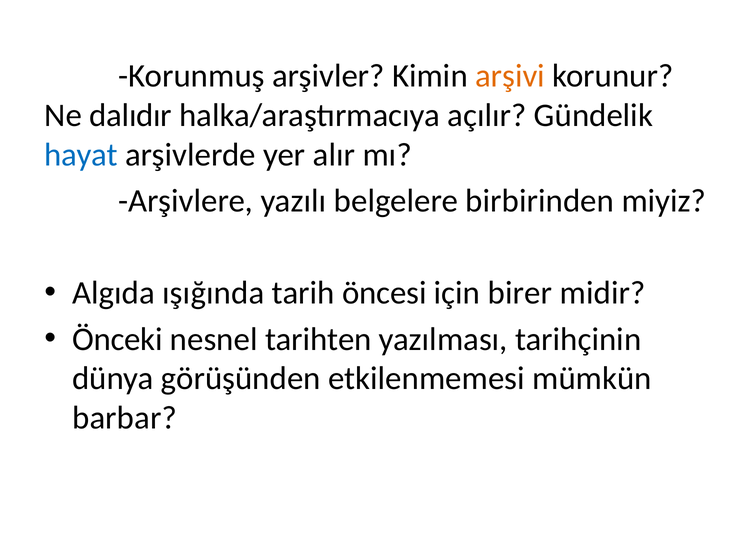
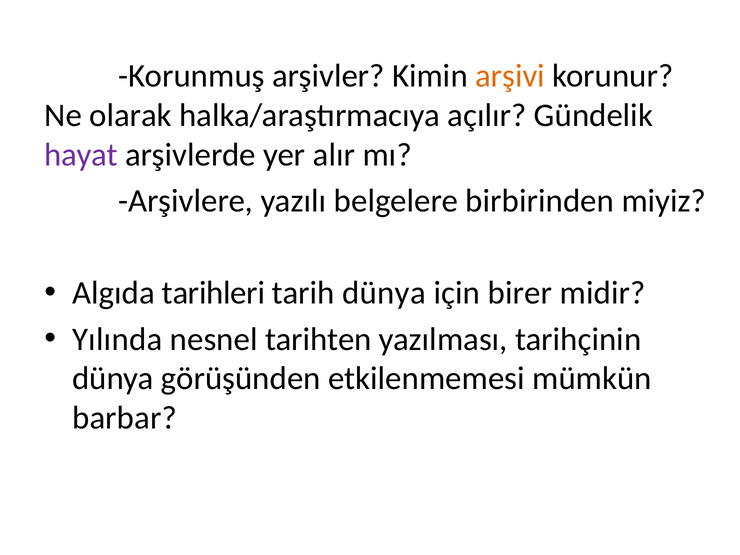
dalıdır: dalıdır -> olarak
hayat colour: blue -> purple
ışığında: ışığında -> tarihleri
tarih öncesi: öncesi -> dünya
Önceki: Önceki -> Yılında
